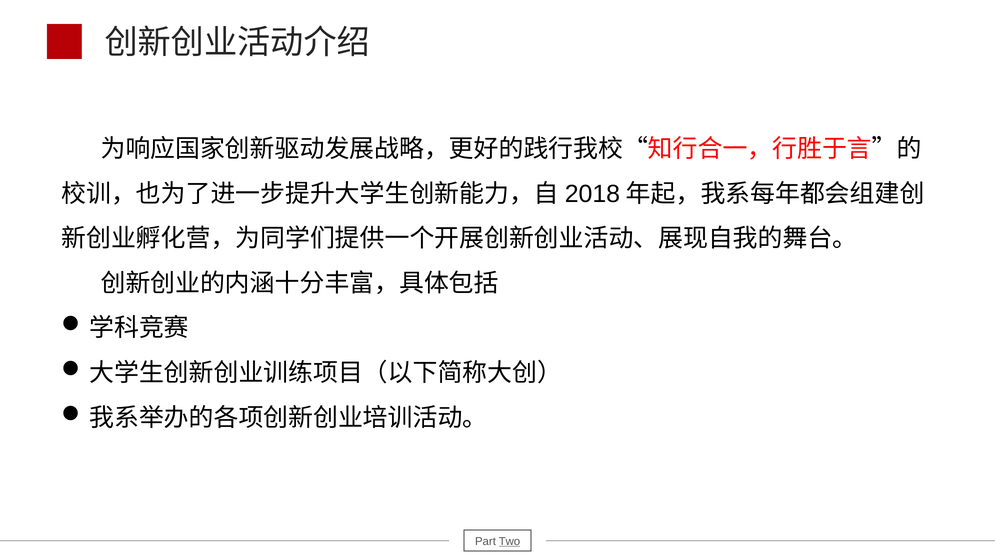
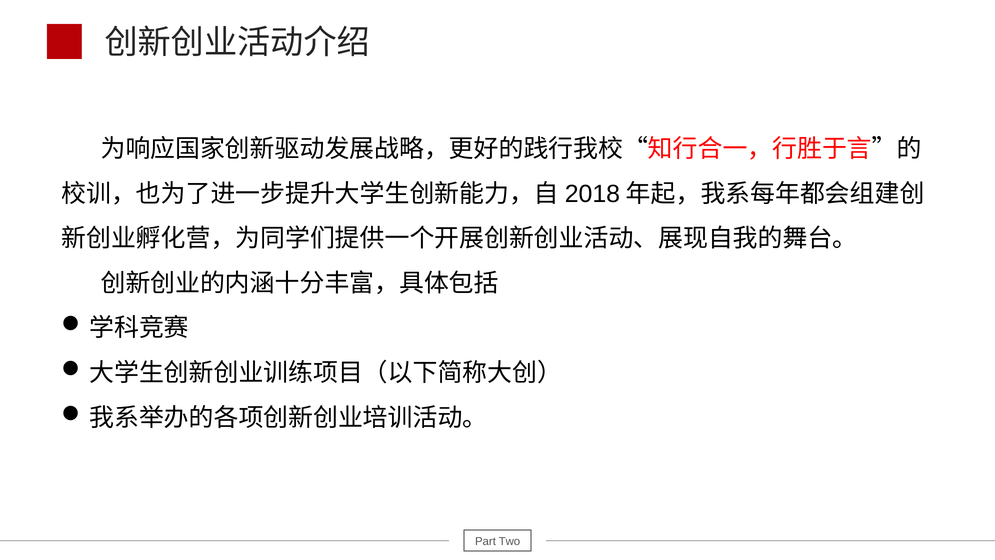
Two underline: present -> none
